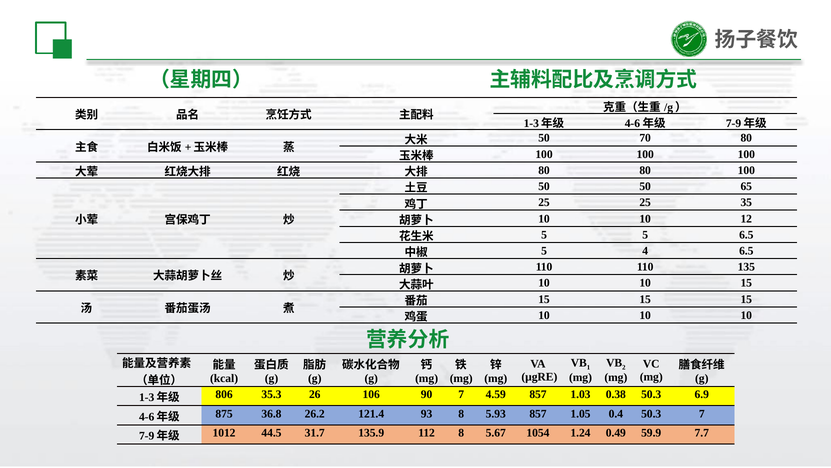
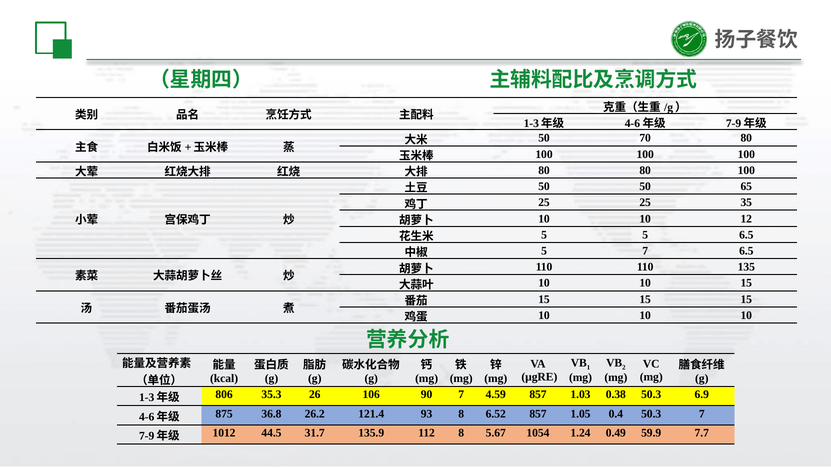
5 4: 4 -> 7
5.93: 5.93 -> 6.52
